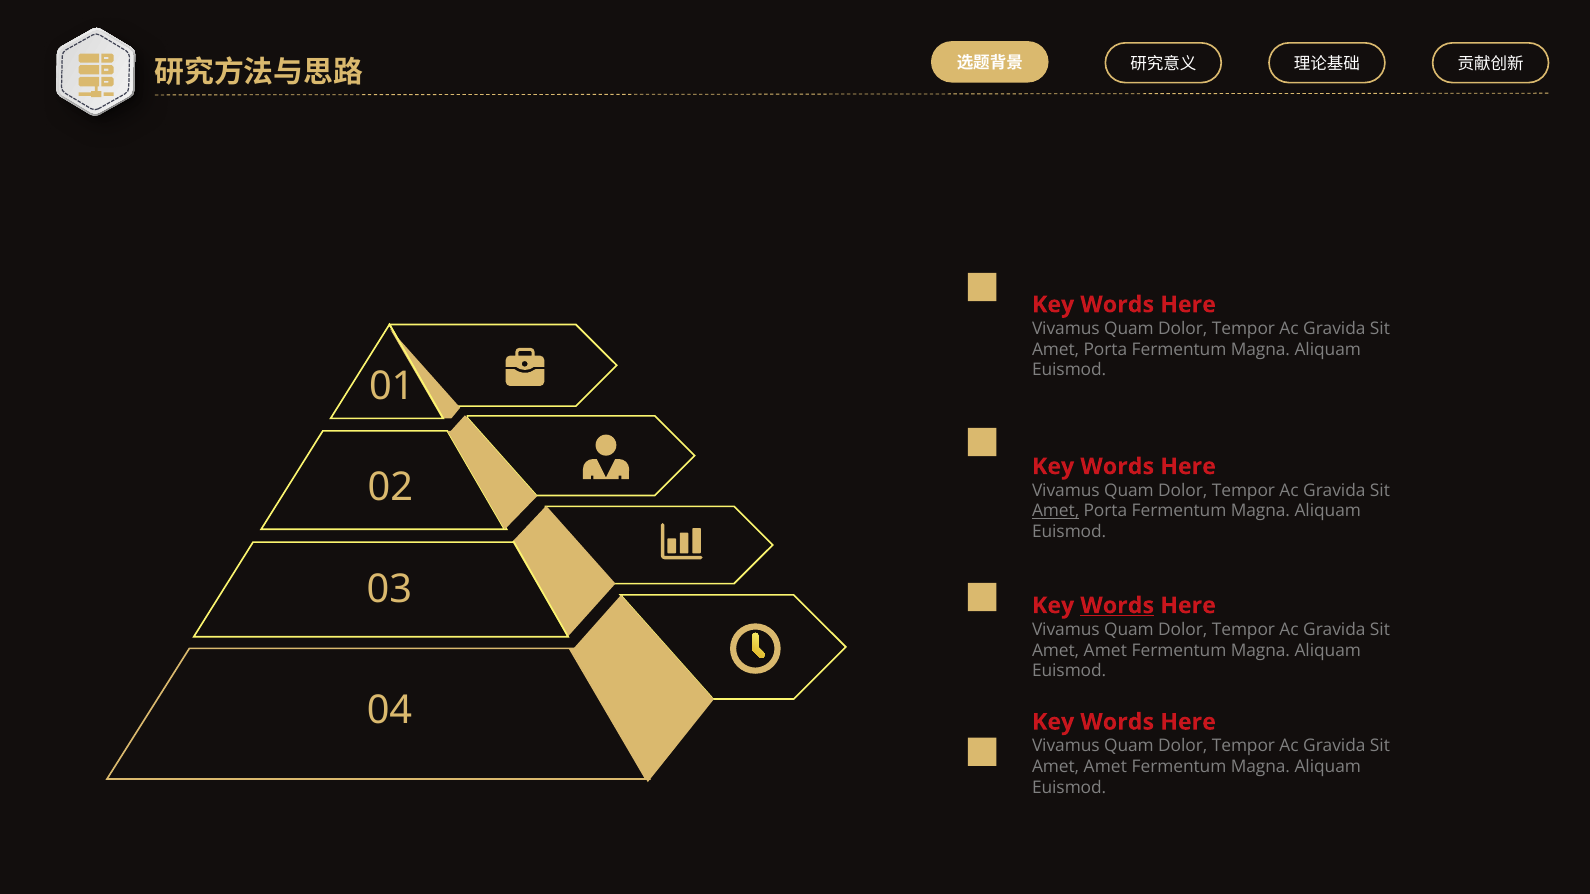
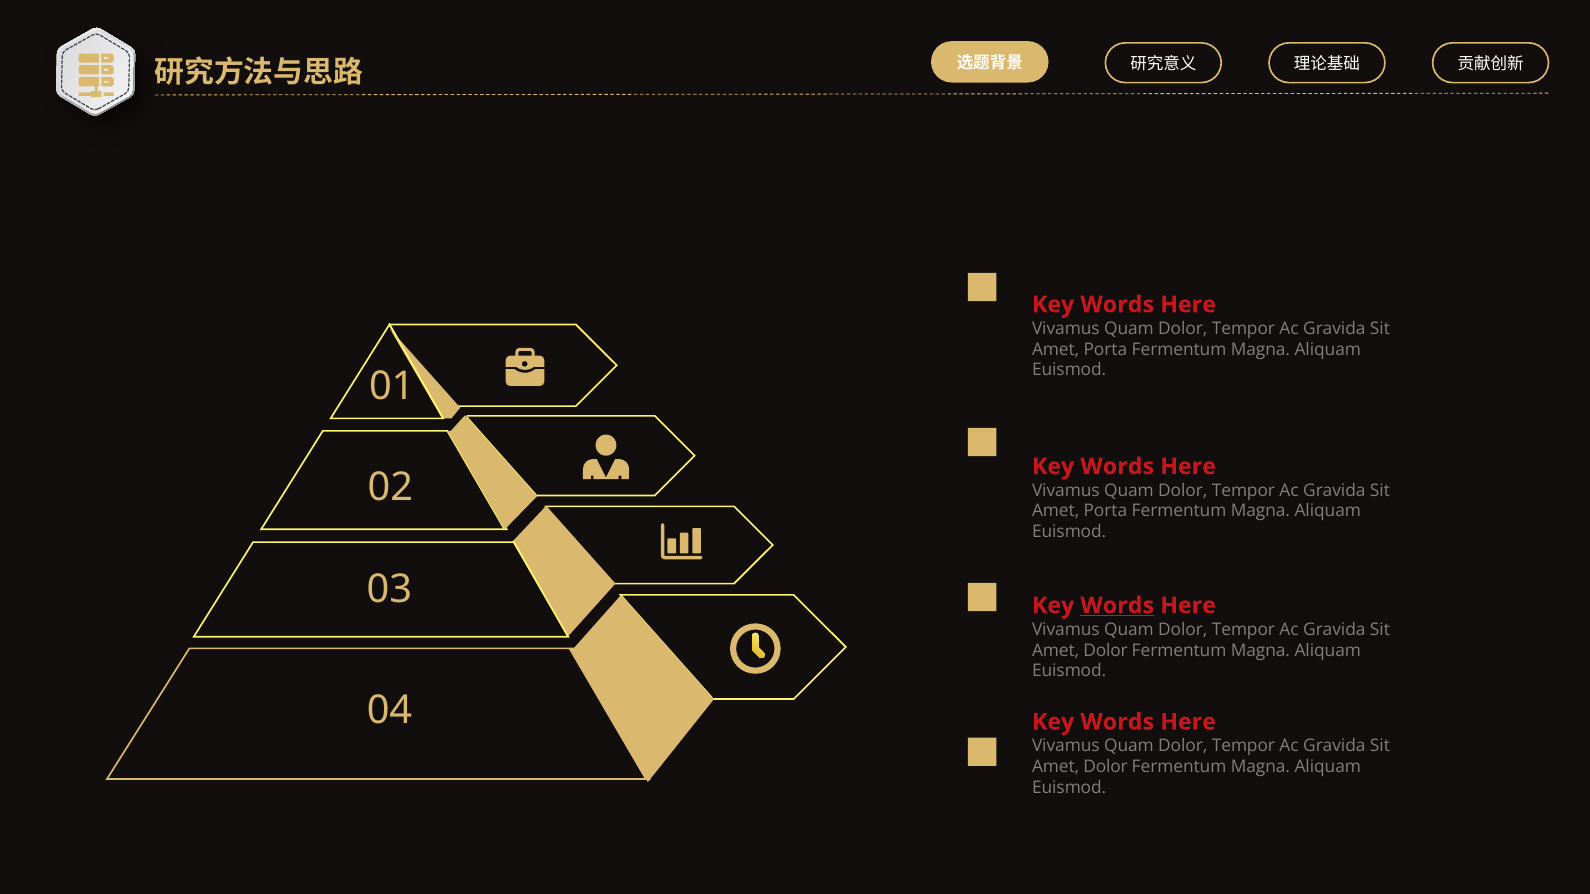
Amet at (1056, 511) underline: present -> none
Amet at (1105, 651): Amet -> Dolor
Amet at (1105, 767): Amet -> Dolor
